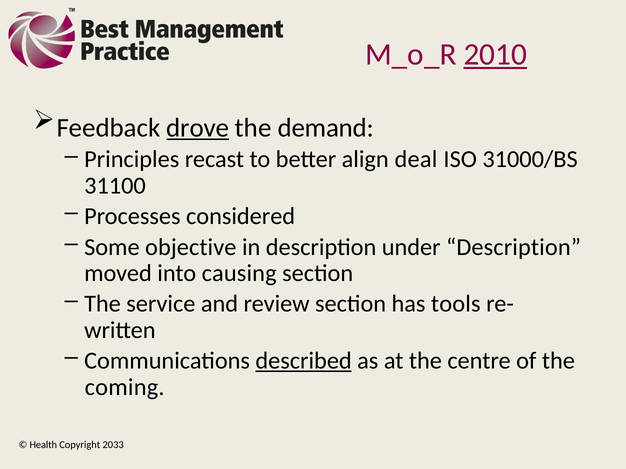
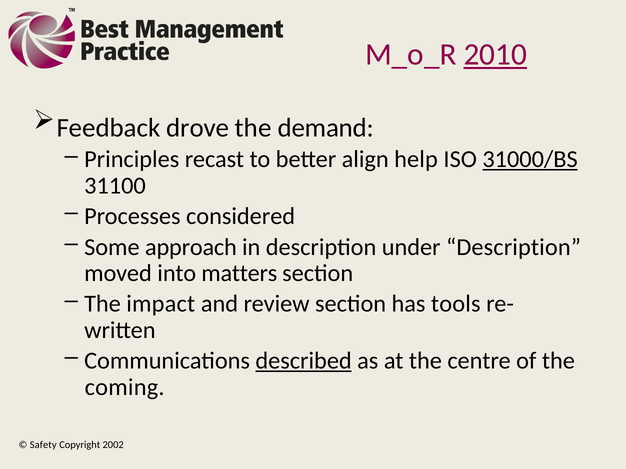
drove underline: present -> none
deal: deal -> help
31000/BS underline: none -> present
objective: objective -> approach
causing: causing -> matters
service: service -> impact
Health: Health -> Safety
2033: 2033 -> 2002
